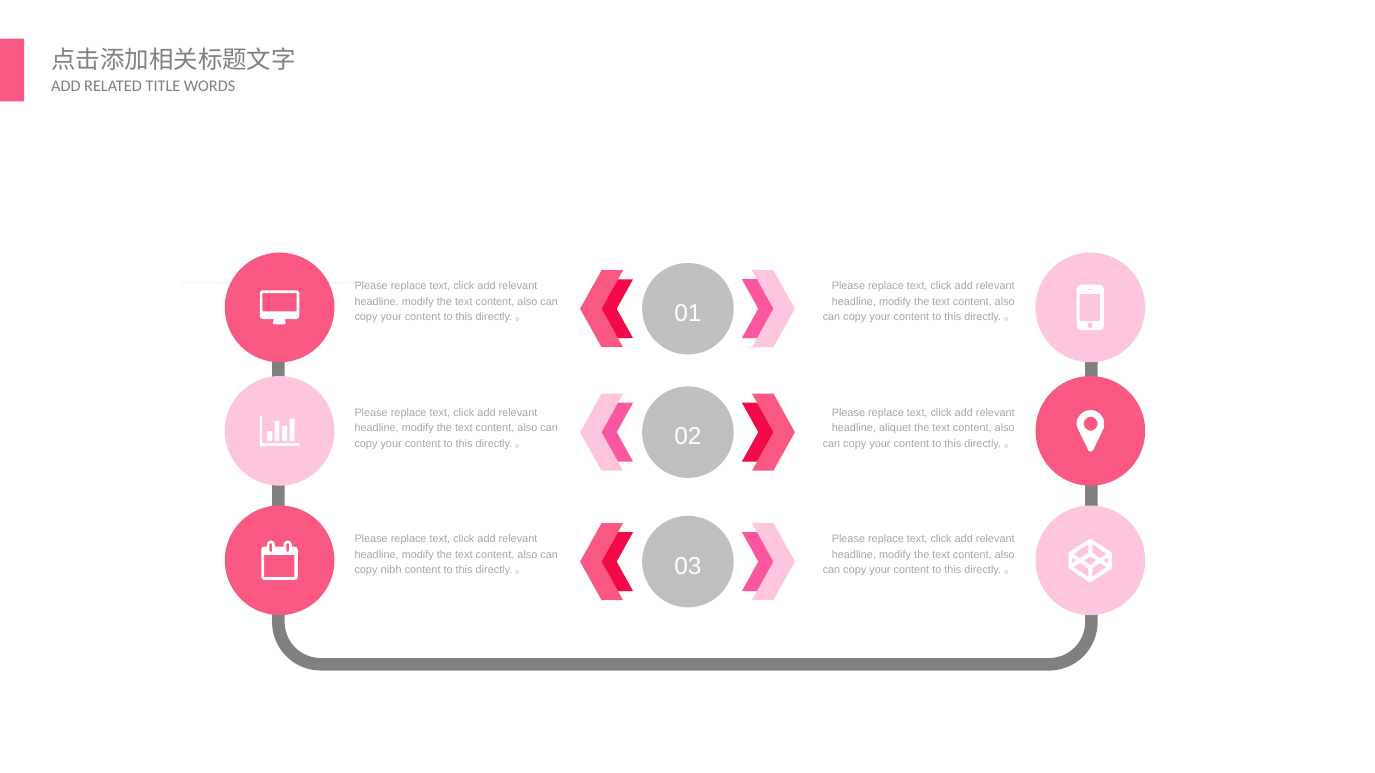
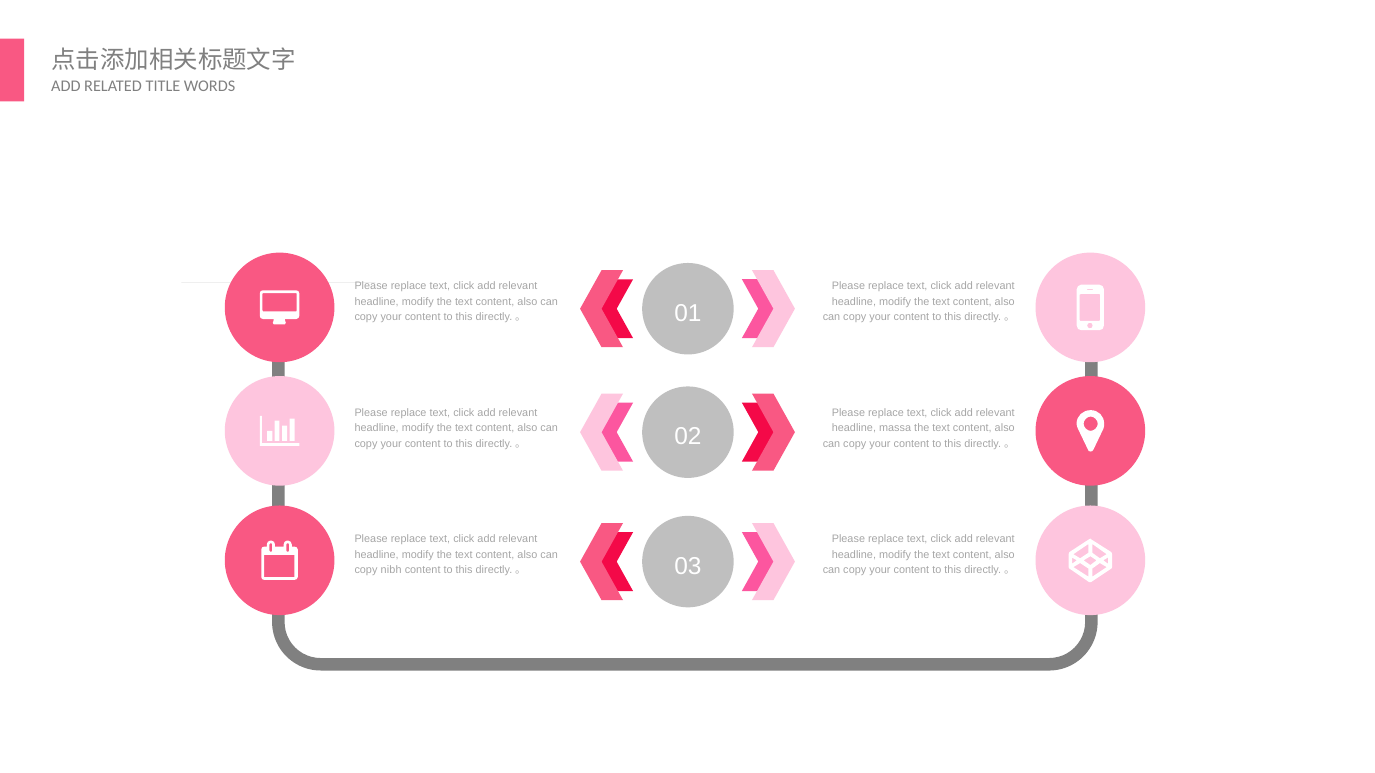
aliquet: aliquet -> massa
